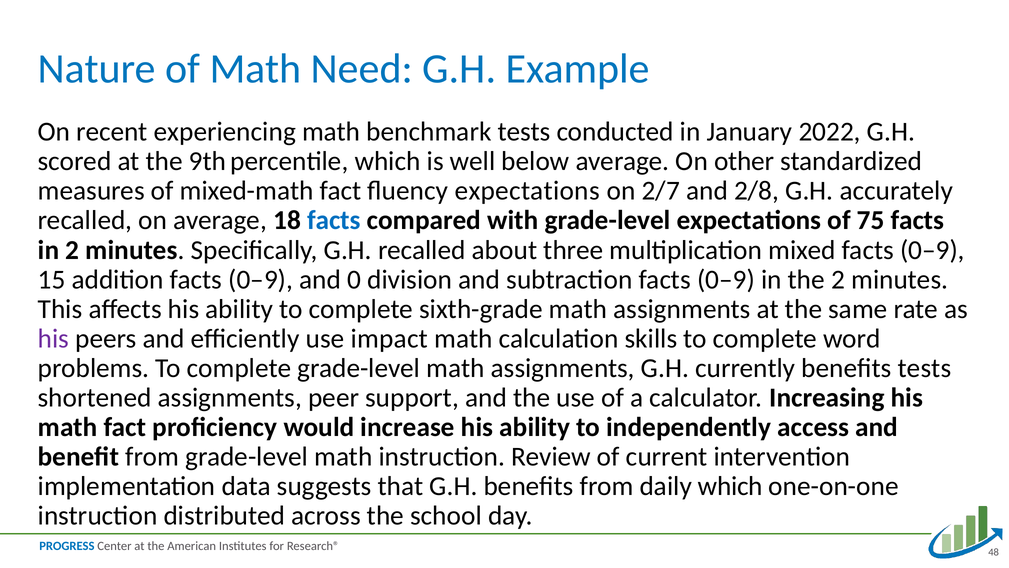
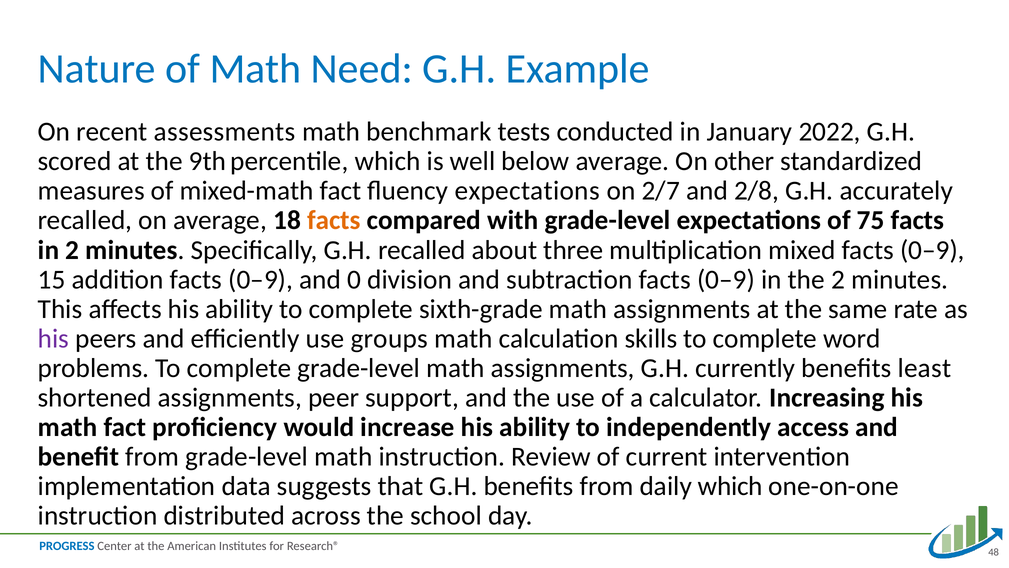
experiencing: experiencing -> assessments
facts at (334, 220) colour: blue -> orange
impact: impact -> groups
benefits tests: tests -> least
